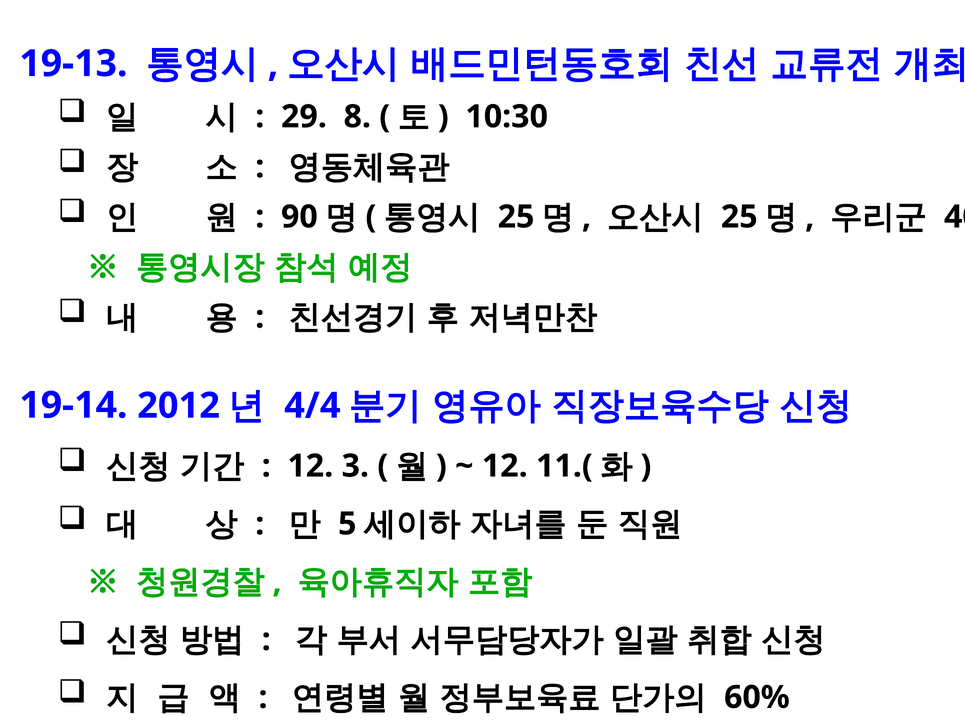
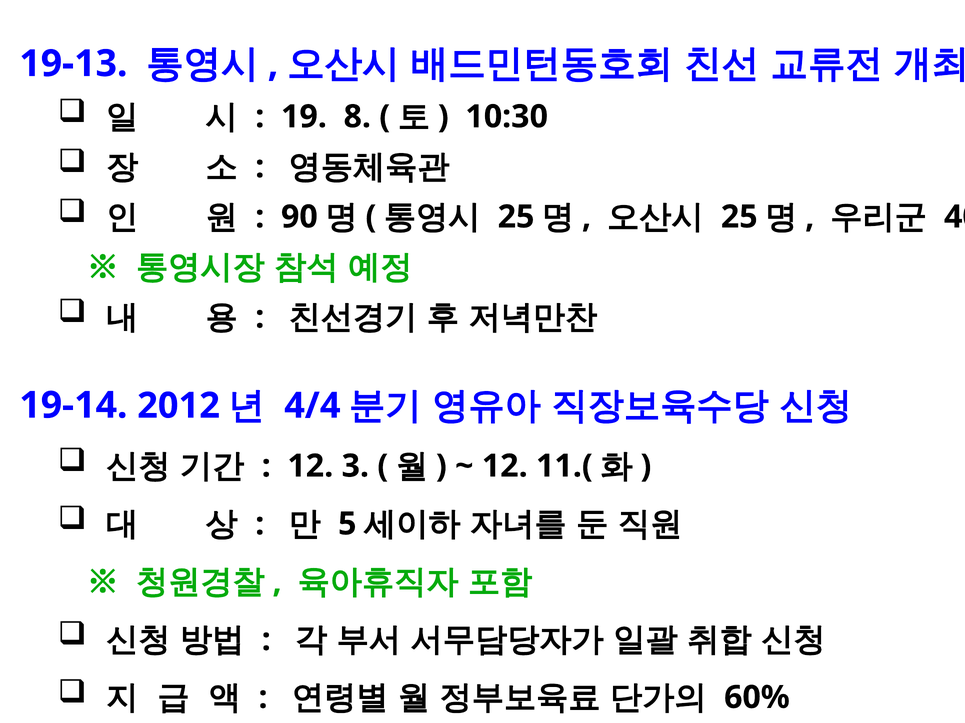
29: 29 -> 19
